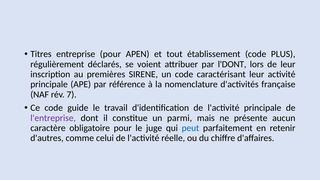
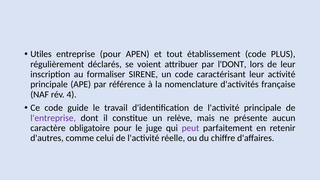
Titres: Titres -> Utiles
premières: premières -> formaliser
7: 7 -> 4
parmi: parmi -> relève
peut colour: blue -> purple
